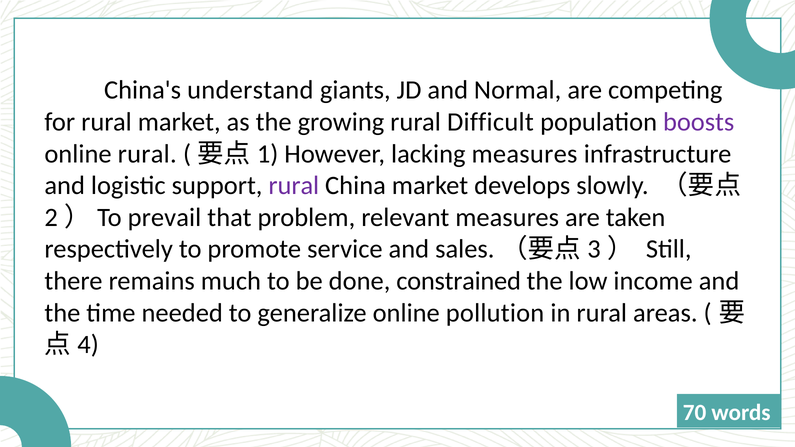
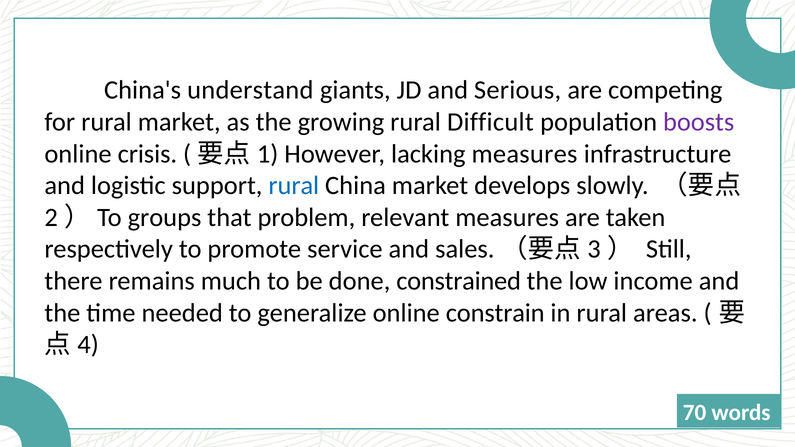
Normal: Normal -> Serious
online rural: rural -> crisis
rural at (294, 186) colour: purple -> blue
prevail: prevail -> groups
pollution: pollution -> constrain
